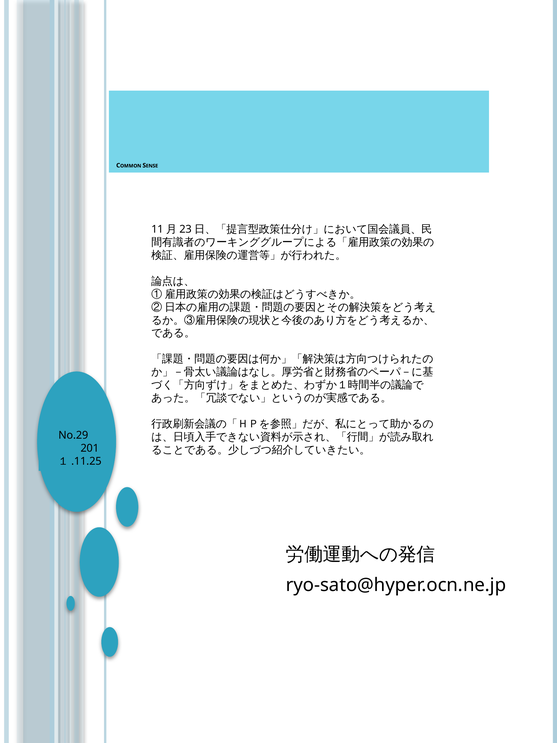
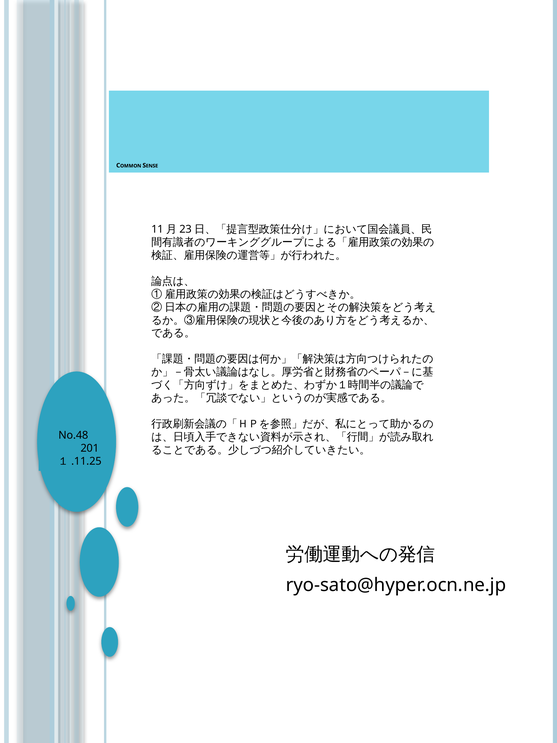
No.29: No.29 -> No.48
